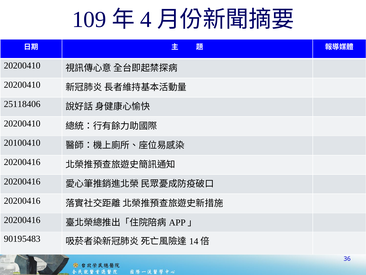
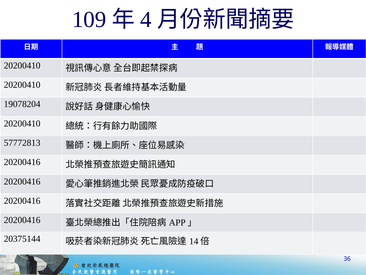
25118406: 25118406 -> 19078204
20100410: 20100410 -> 57772813
90195483: 90195483 -> 20375144
